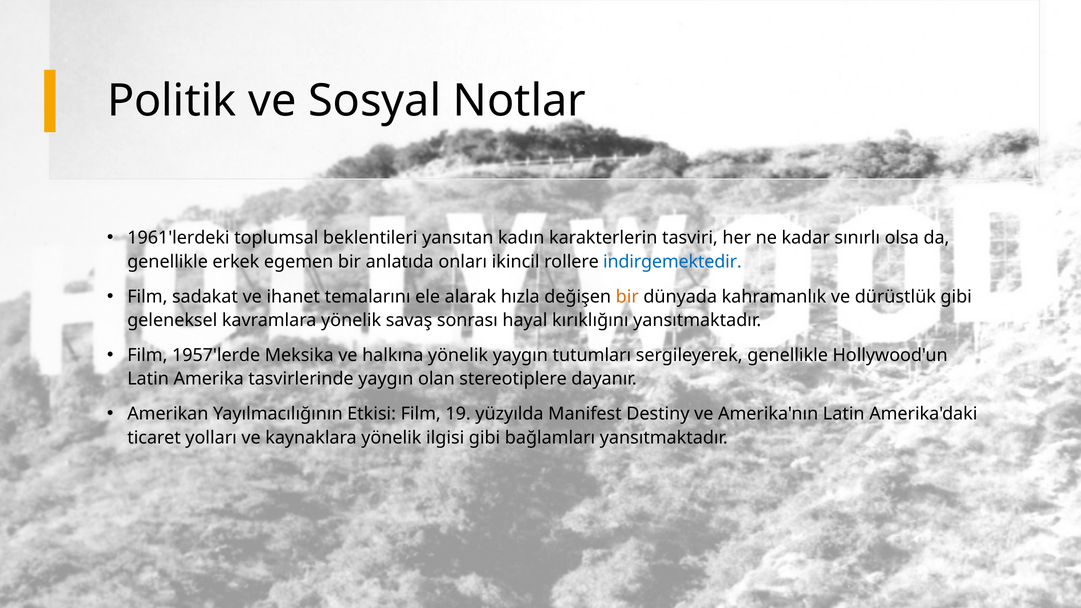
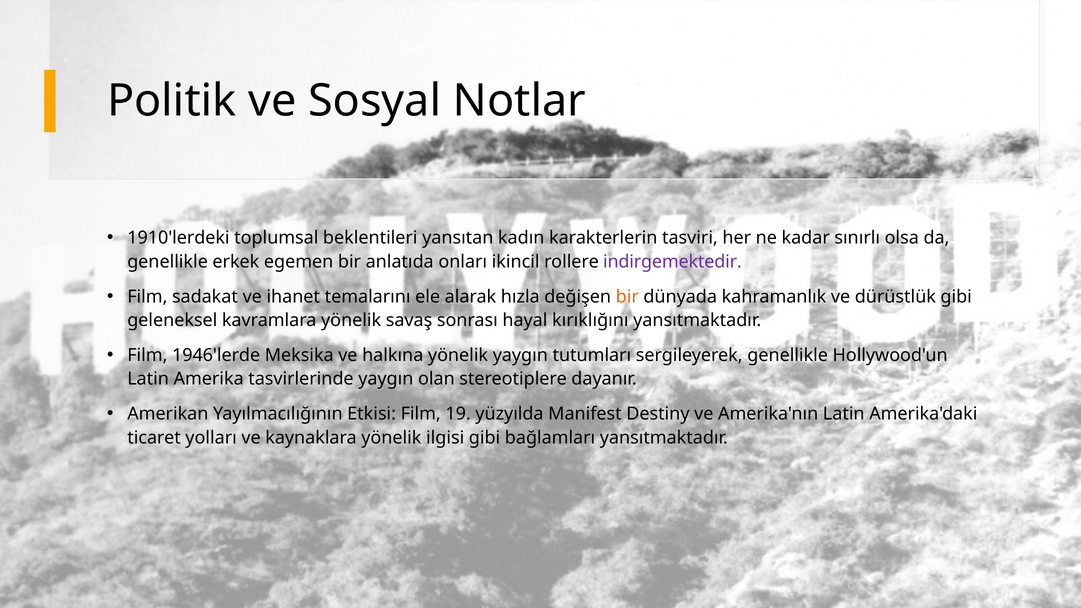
1961'lerdeki: 1961'lerdeki -> 1910'lerdeki
indirgemektedir colour: blue -> purple
1957'lerde: 1957'lerde -> 1946'lerde
